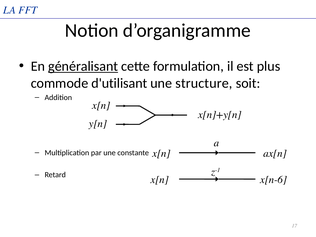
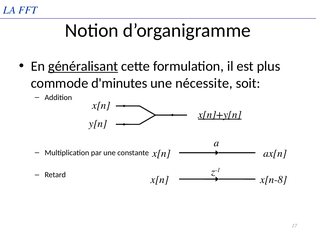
d'utilisant: d'utilisant -> d'minutes
structure: structure -> nécessite
x[n]+y[n underline: none -> present
x[n-6: x[n-6 -> x[n-8
